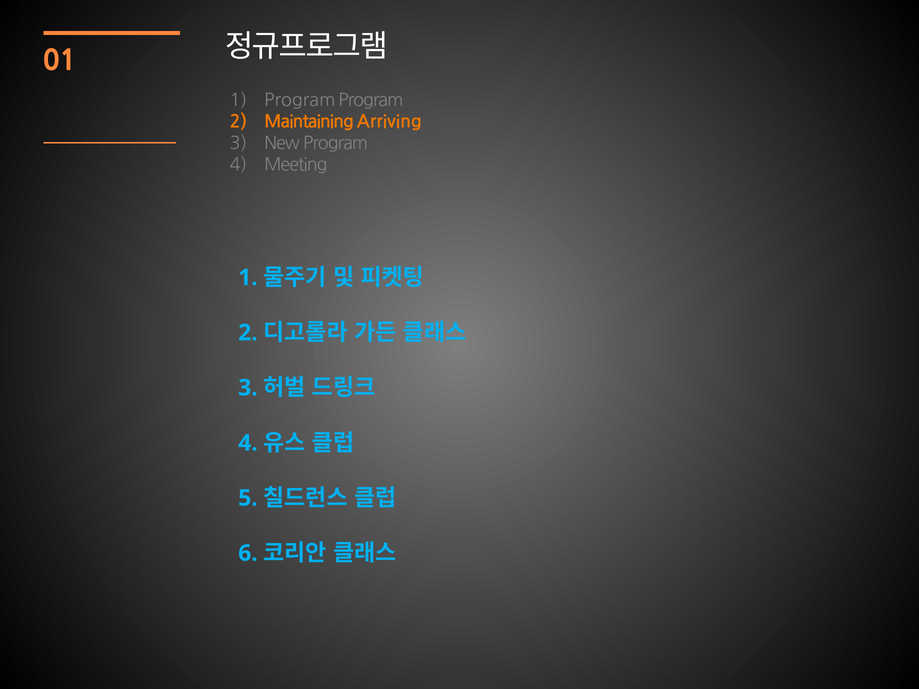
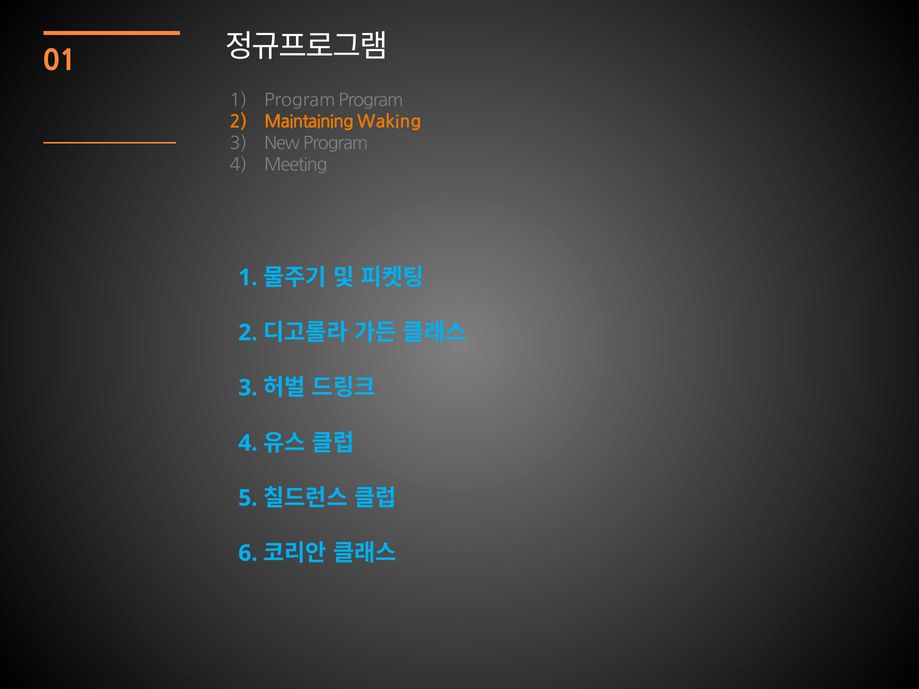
Arriving: Arriving -> Waking
